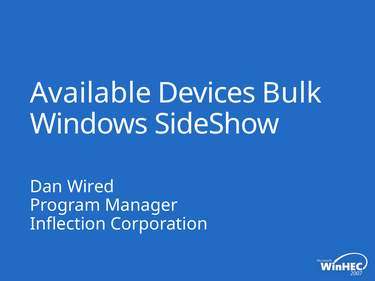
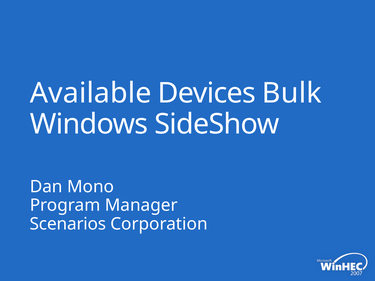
Wired: Wired -> Mono
Inflection: Inflection -> Scenarios
